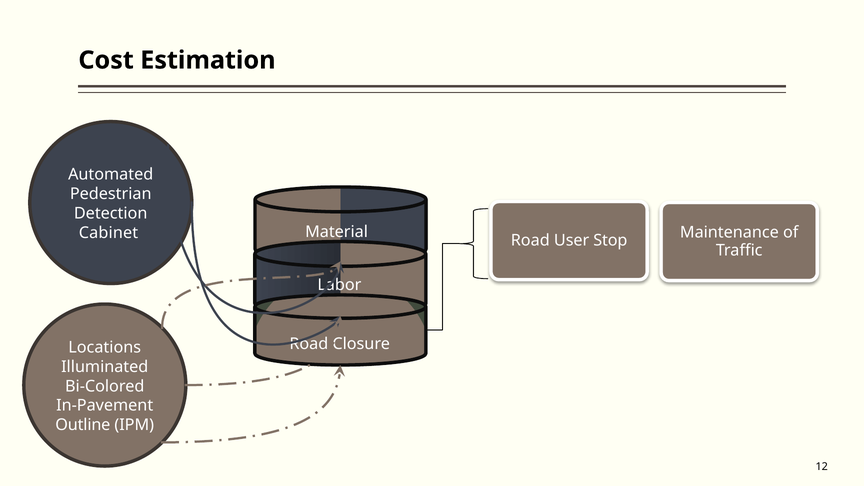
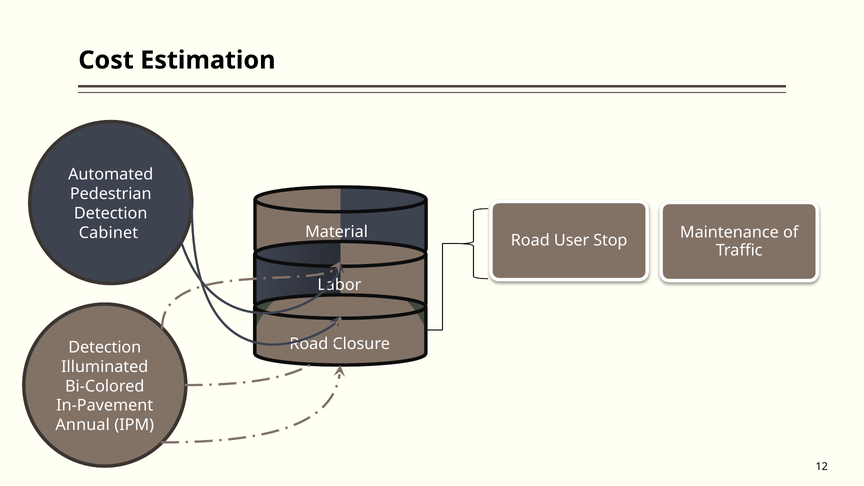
Locations at (105, 347): Locations -> Detection
Outline: Outline -> Annual
